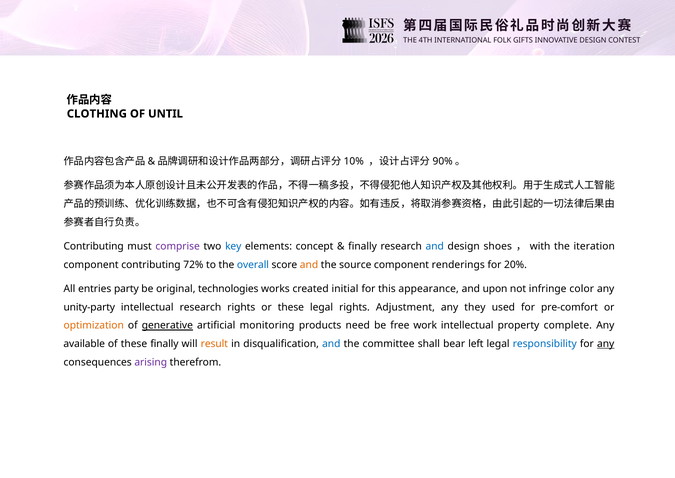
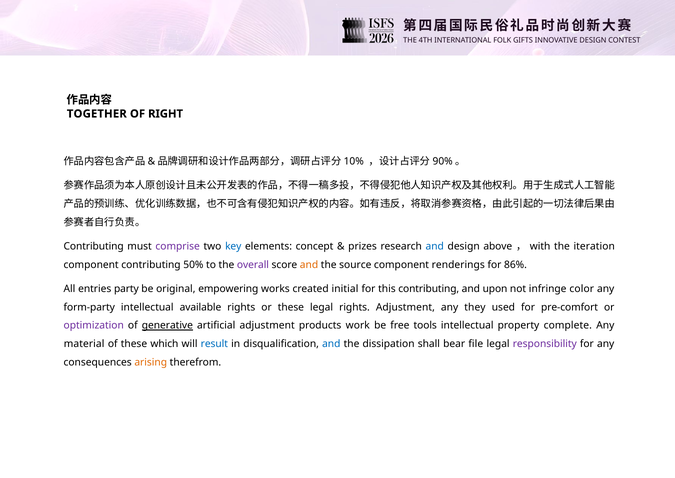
CLOTHING: CLOTHING -> TOGETHER
UNTIL: UNTIL -> RIGHT
finally at (363, 246): finally -> prizes
shoes: shoes -> above
72%: 72% -> 50%
overall colour: blue -> purple
20%: 20% -> 86%
technologies: technologies -> empowering
this appearance: appearance -> contributing
unity-party: unity-party -> form-party
intellectual research: research -> available
optimization colour: orange -> purple
artificial monitoring: monitoring -> adjustment
need: need -> work
work: work -> tools
available: available -> material
these finally: finally -> which
result colour: orange -> blue
committee: committee -> dissipation
left: left -> file
responsibility colour: blue -> purple
any at (606, 343) underline: present -> none
arising colour: purple -> orange
